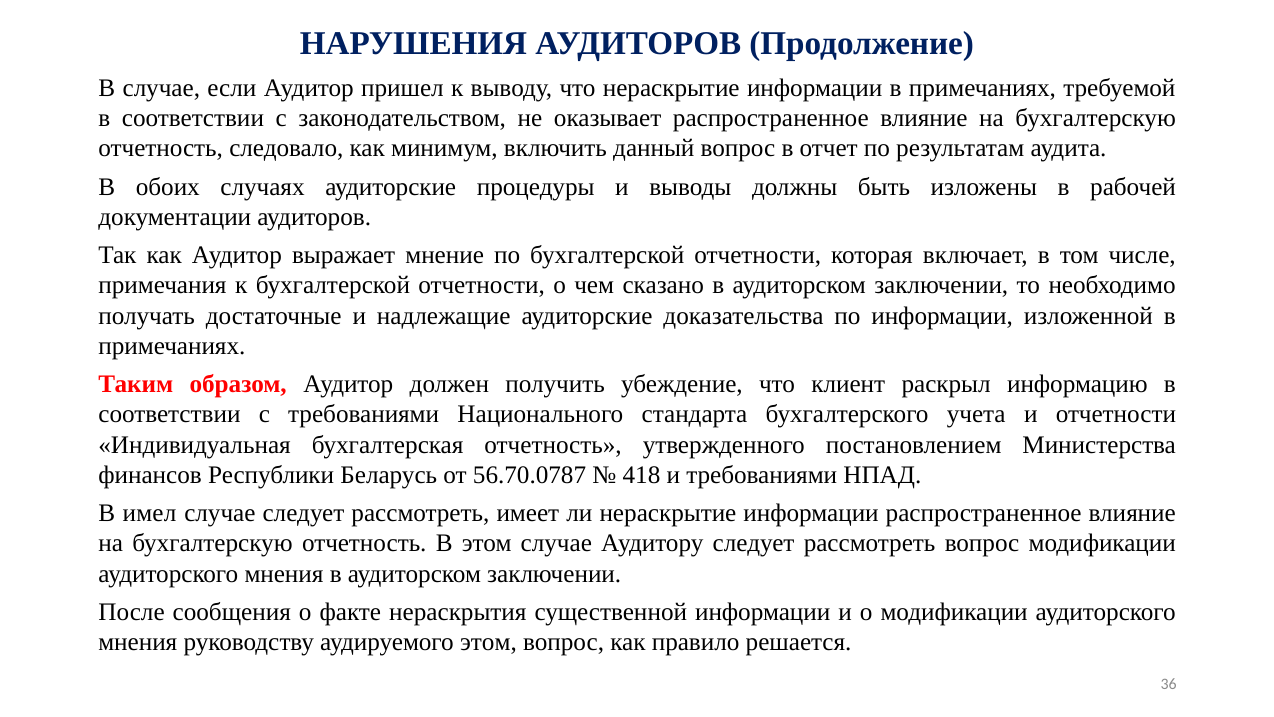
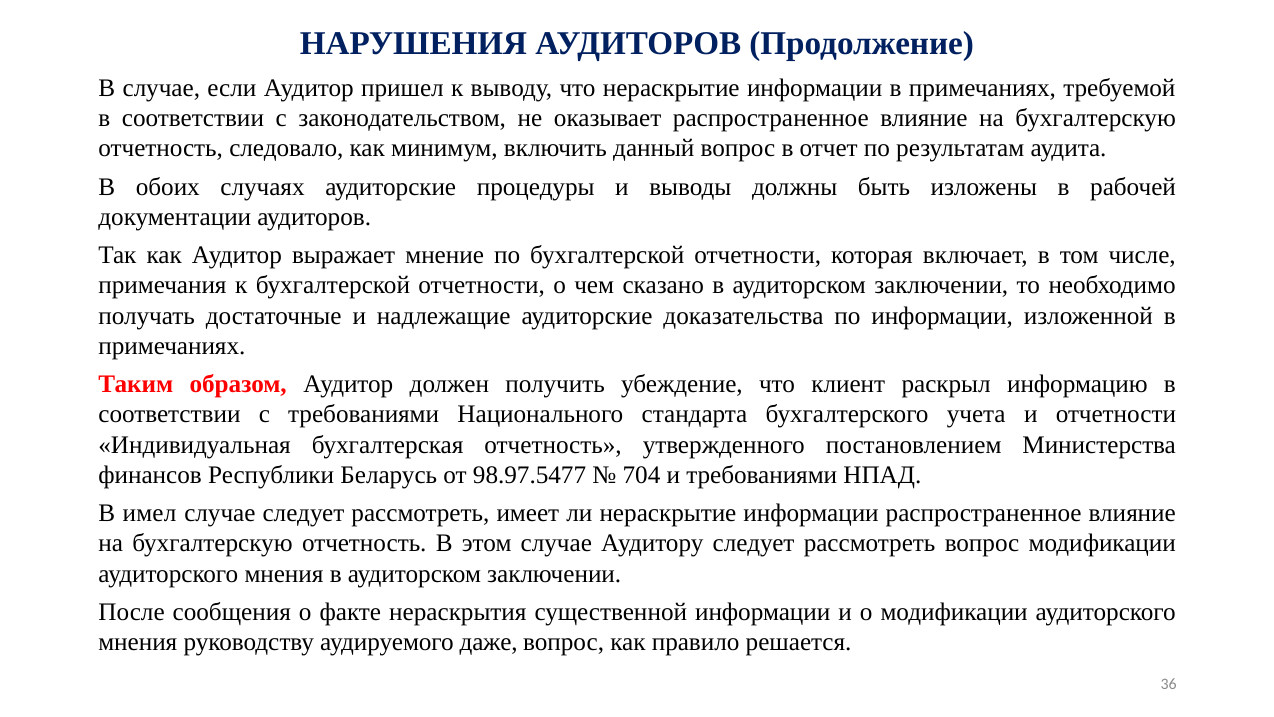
56.70.0787: 56.70.0787 -> 98.97.5477
418: 418 -> 704
аудируемого этом: этом -> даже
